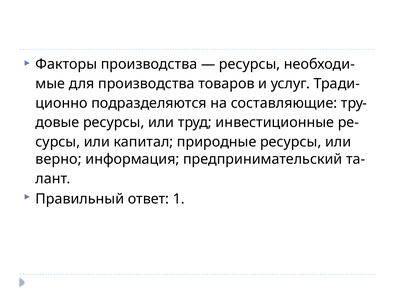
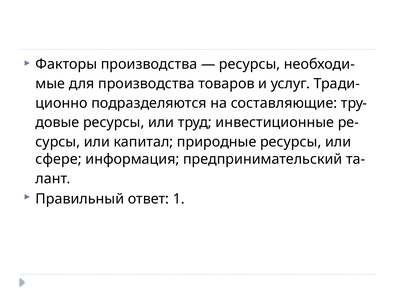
верно: верно -> сфере
